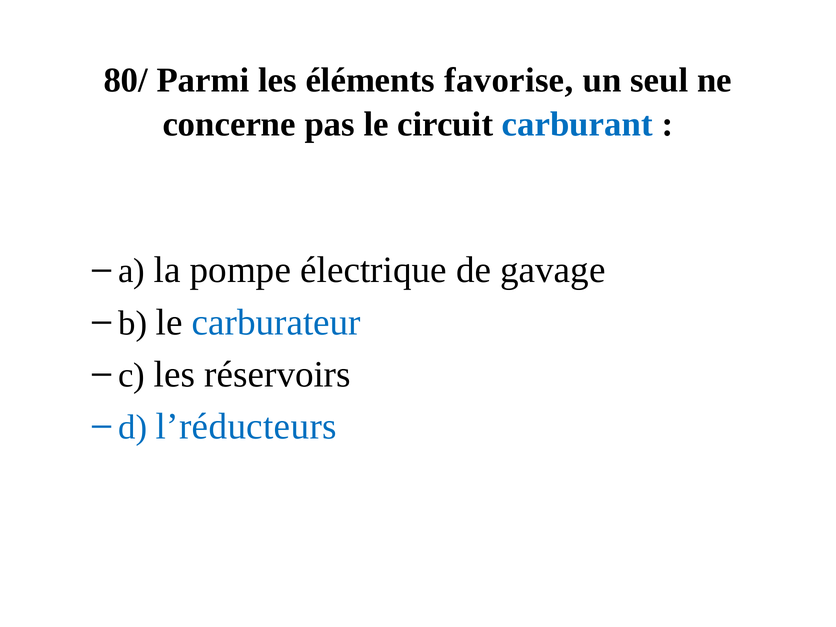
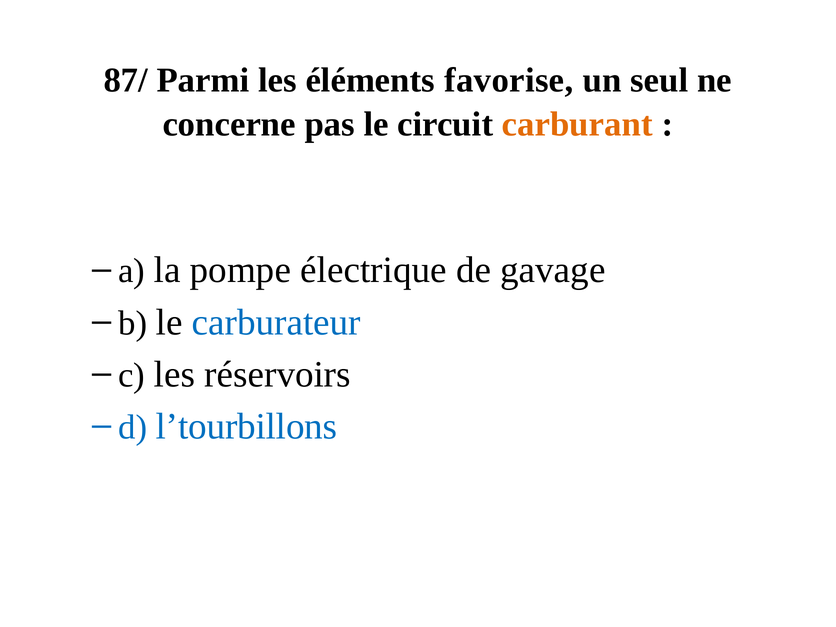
80/: 80/ -> 87/
carburant colour: blue -> orange
l’réducteurs: l’réducteurs -> l’tourbillons
